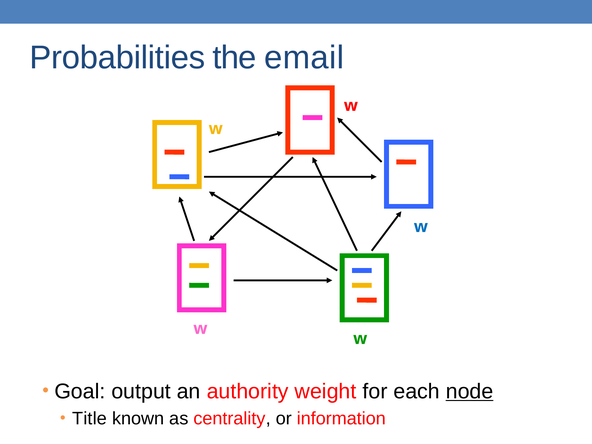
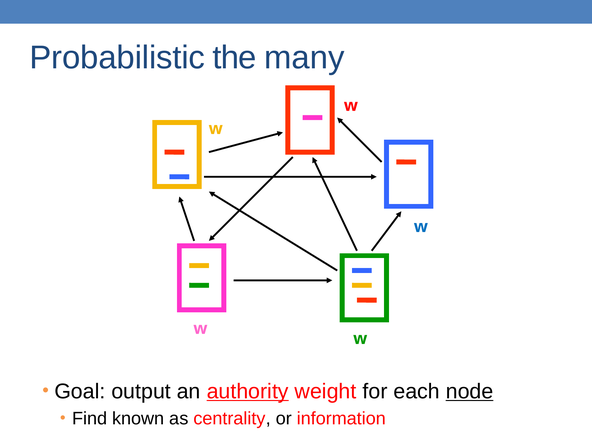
Probabilities: Probabilities -> Probabilistic
email: email -> many
authority underline: none -> present
Title: Title -> Find
